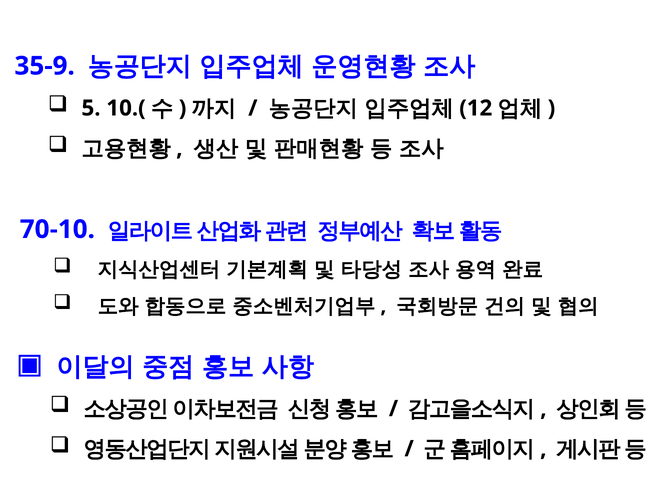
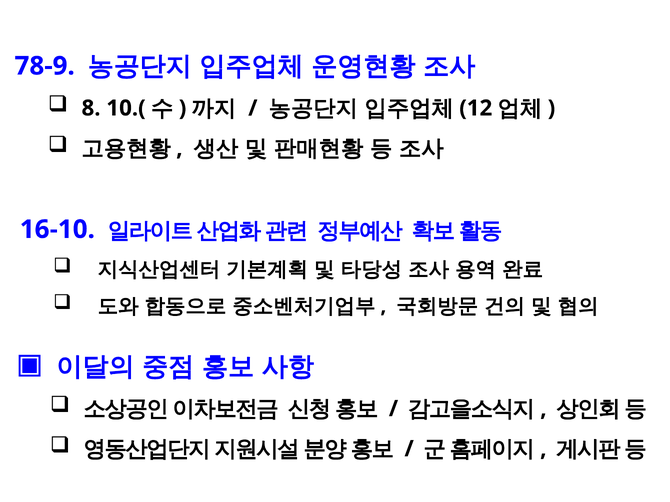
35-9: 35-9 -> 78-9
5: 5 -> 8
70-10: 70-10 -> 16-10
